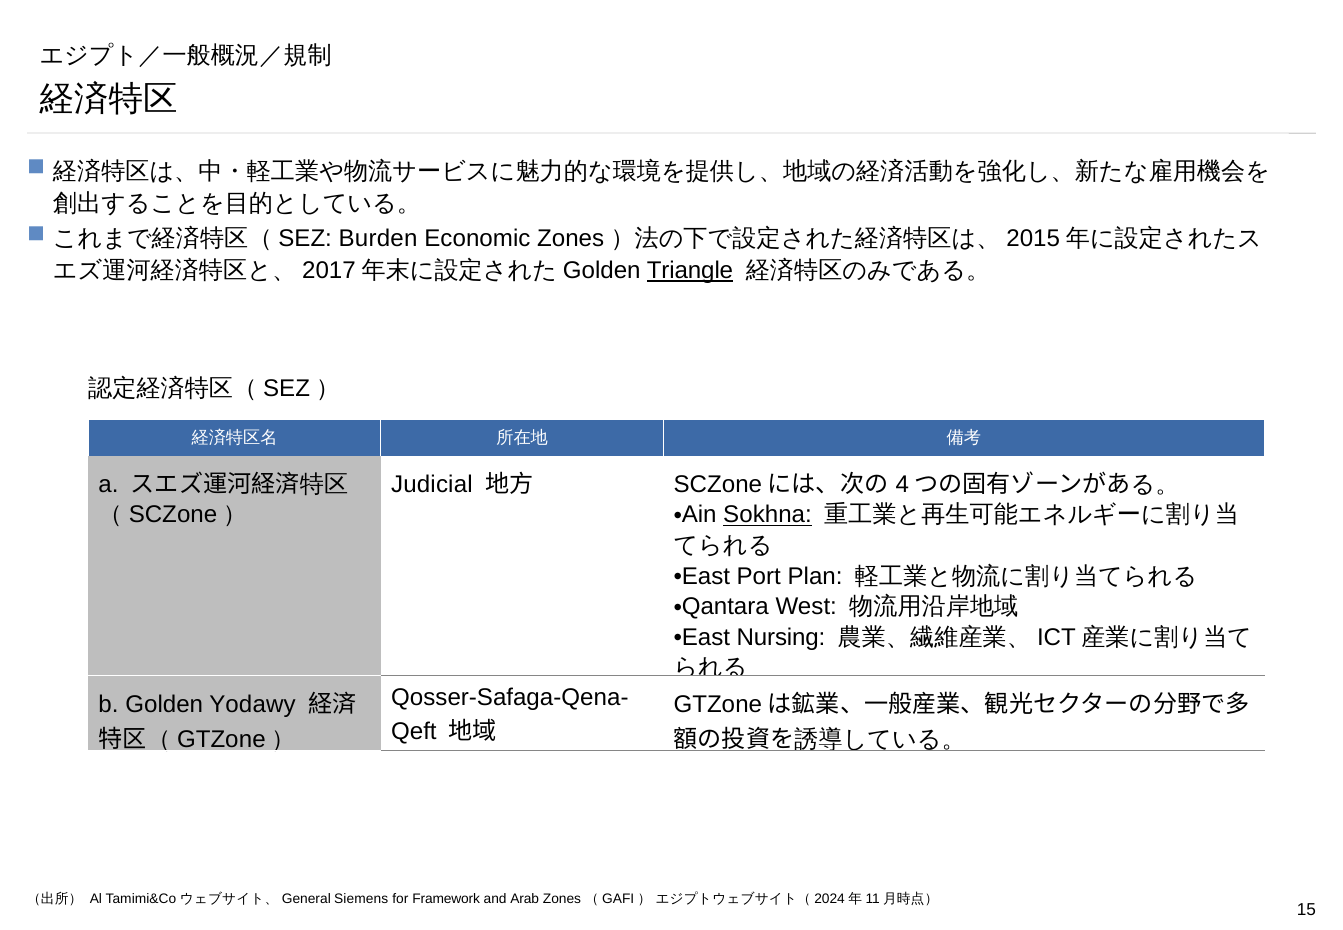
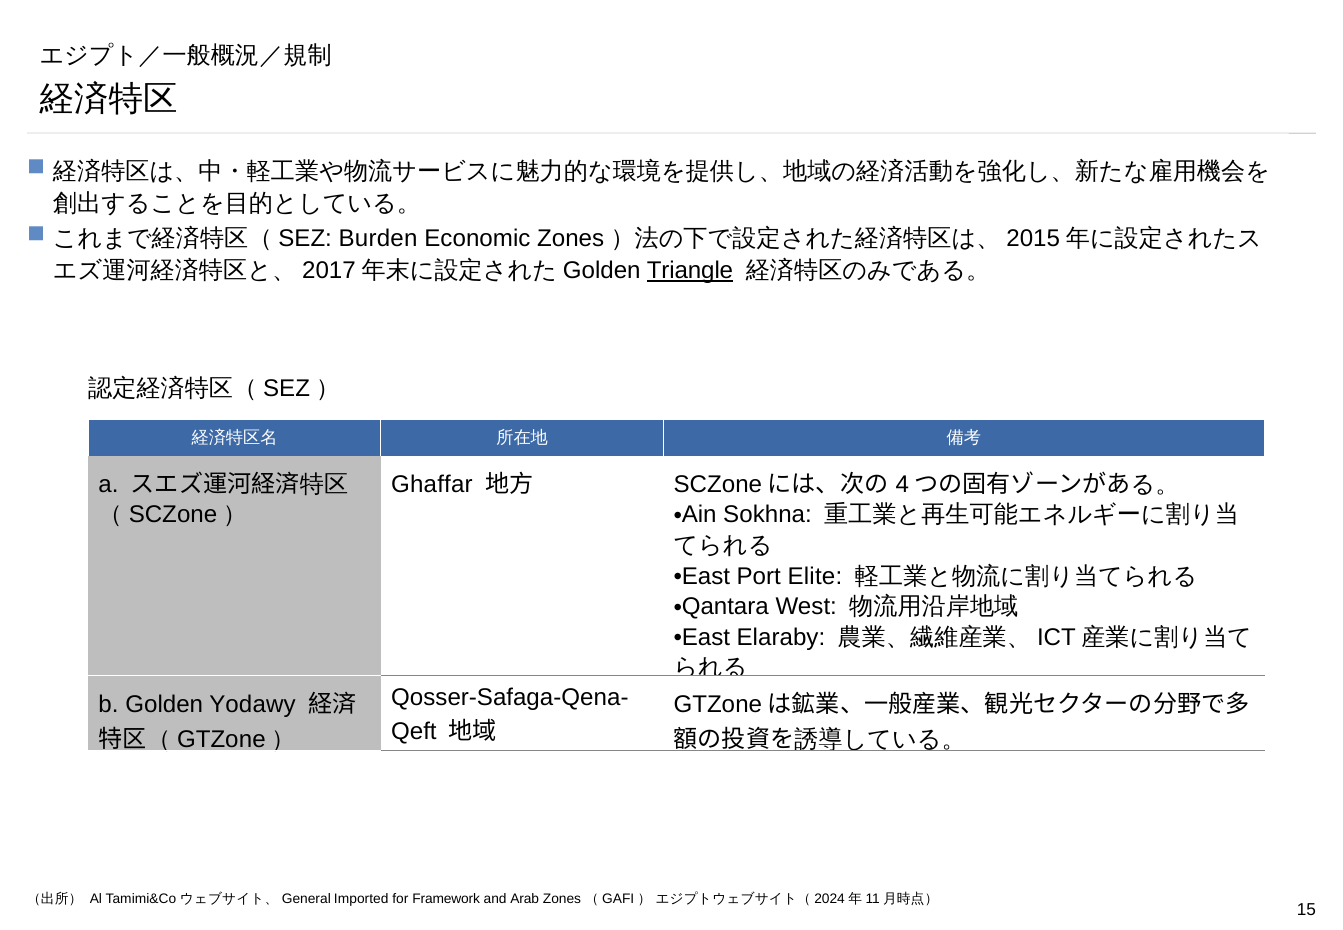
Judicial: Judicial -> Ghaffar
Sokhna underline: present -> none
Plan: Plan -> Elite
Nursing: Nursing -> Elaraby
Siemens: Siemens -> Imported
